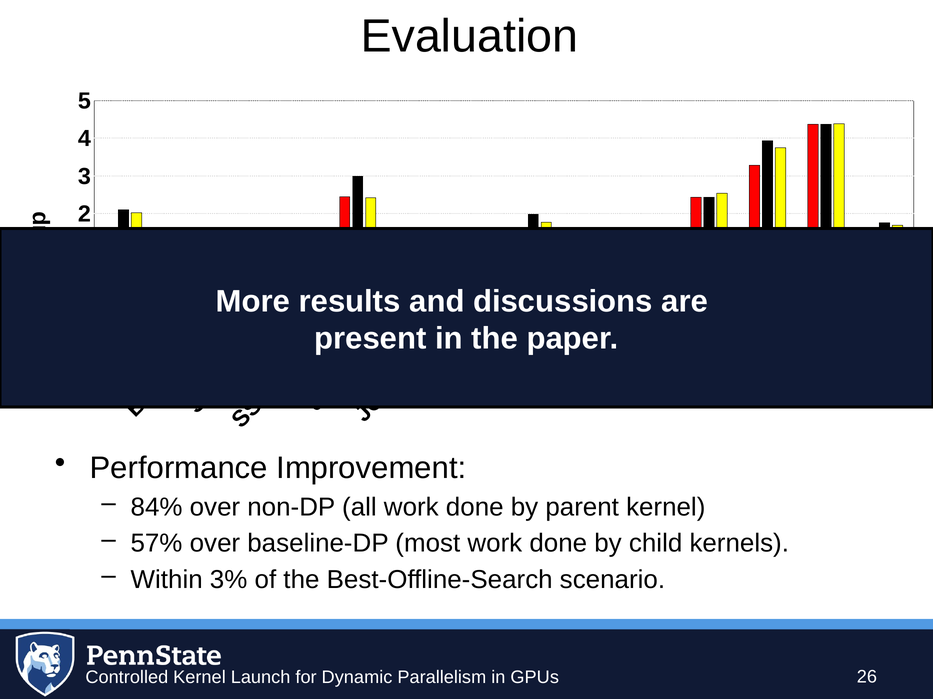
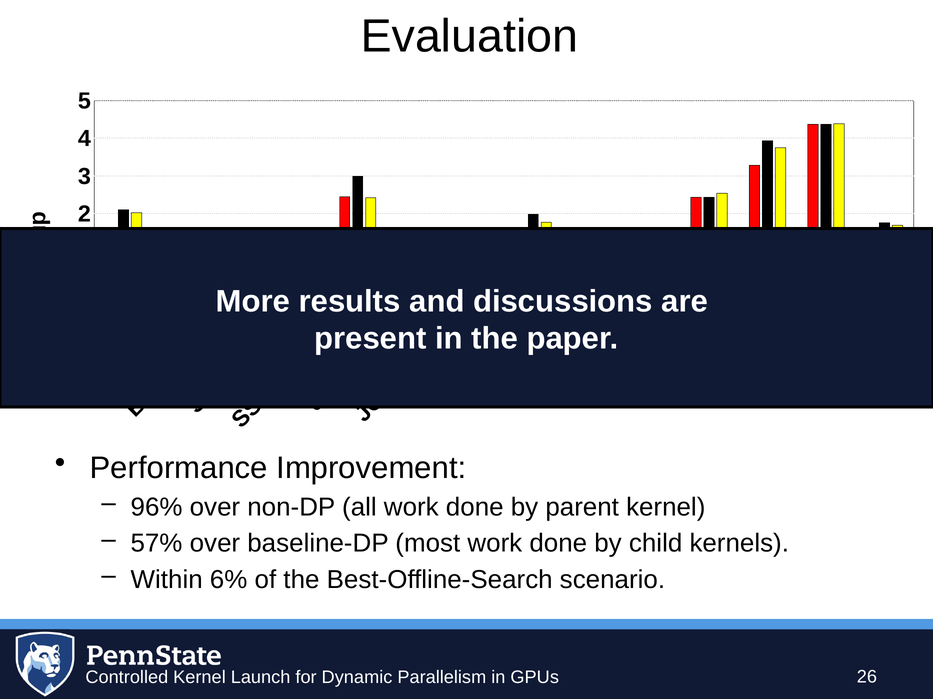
84%: 84% -> 96%
3%: 3% -> 6%
